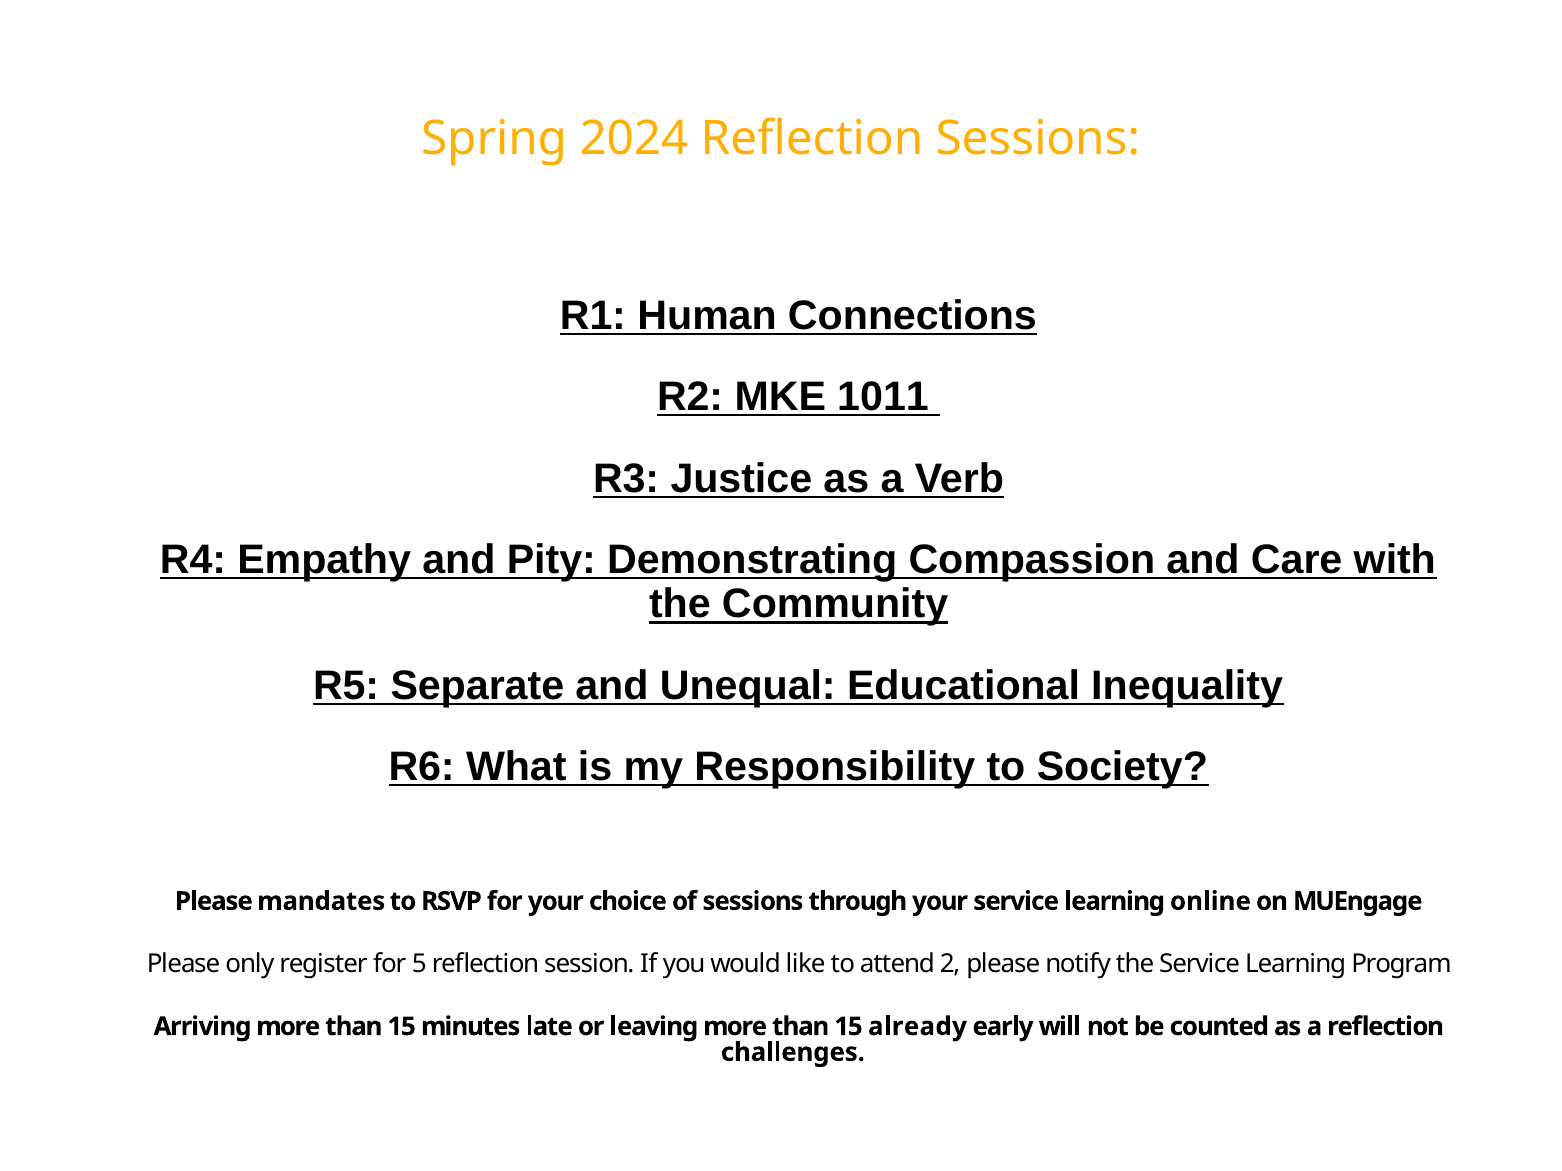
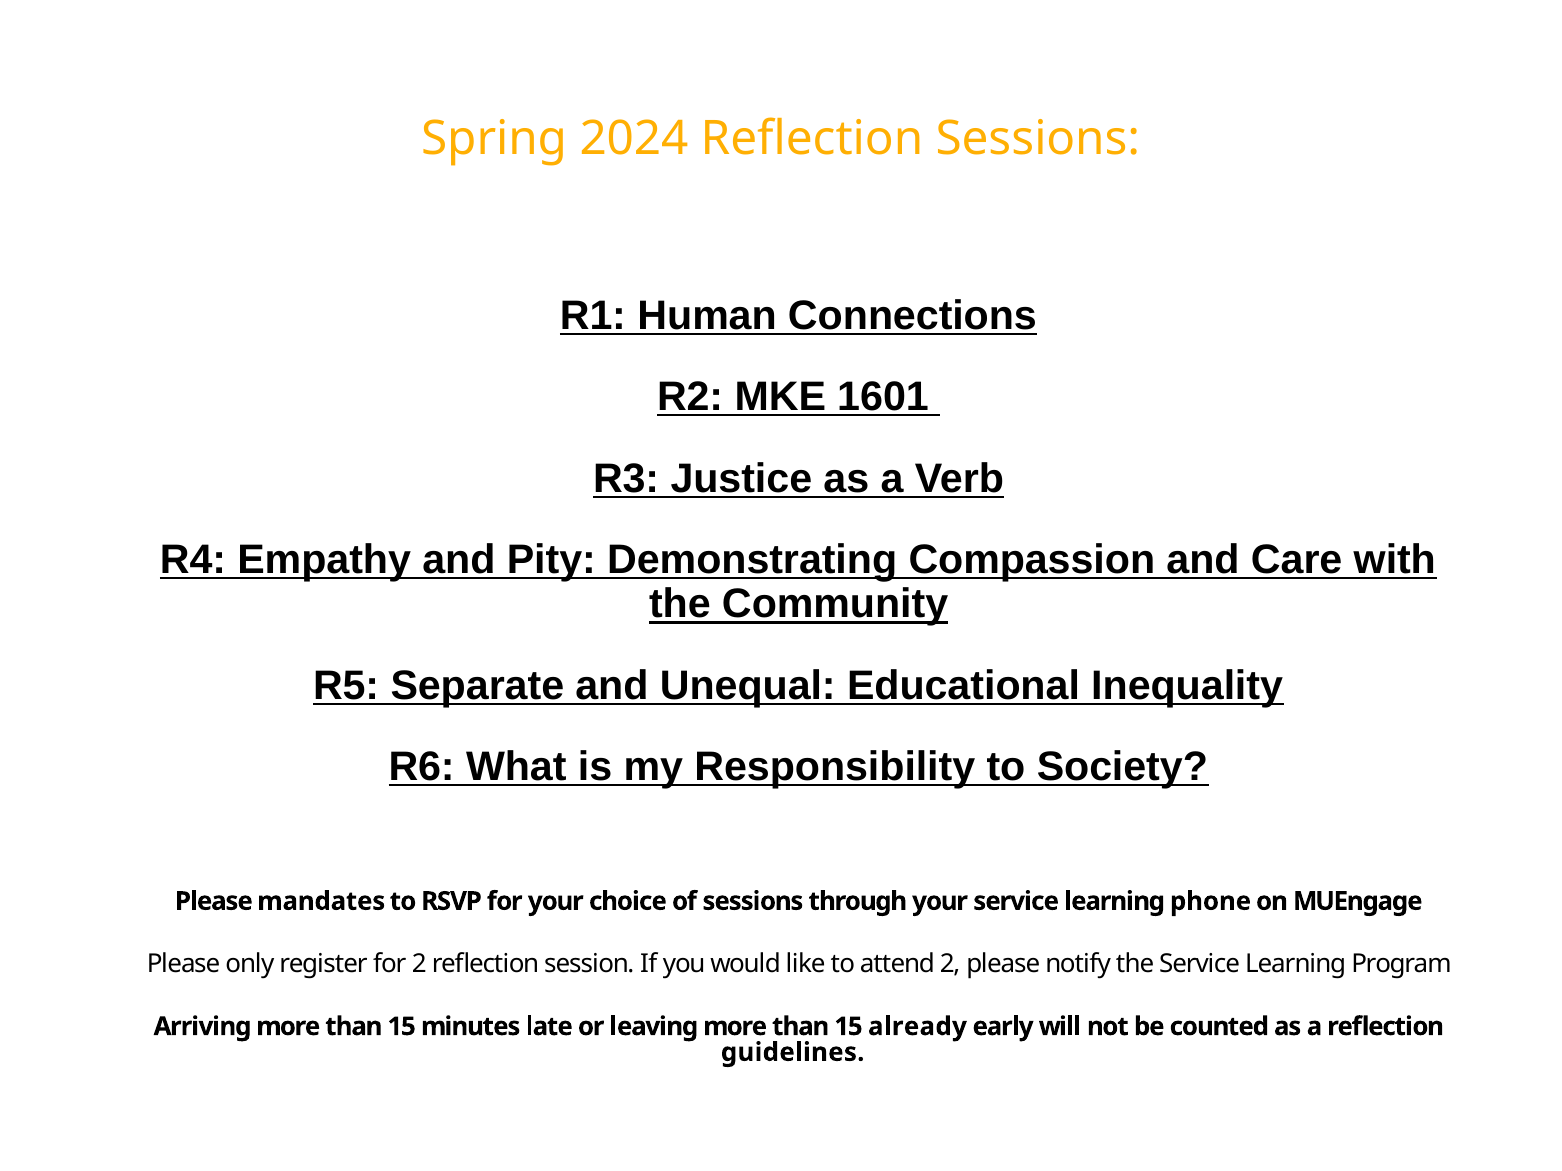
1011: 1011 -> 1601
online: online -> phone
for 5: 5 -> 2
challenges: challenges -> guidelines
